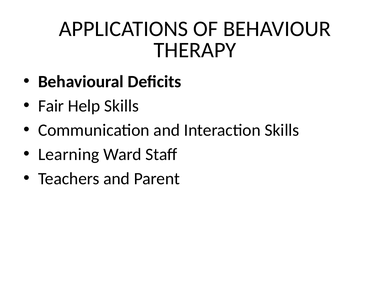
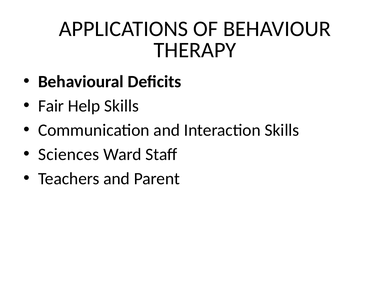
Learning: Learning -> Sciences
